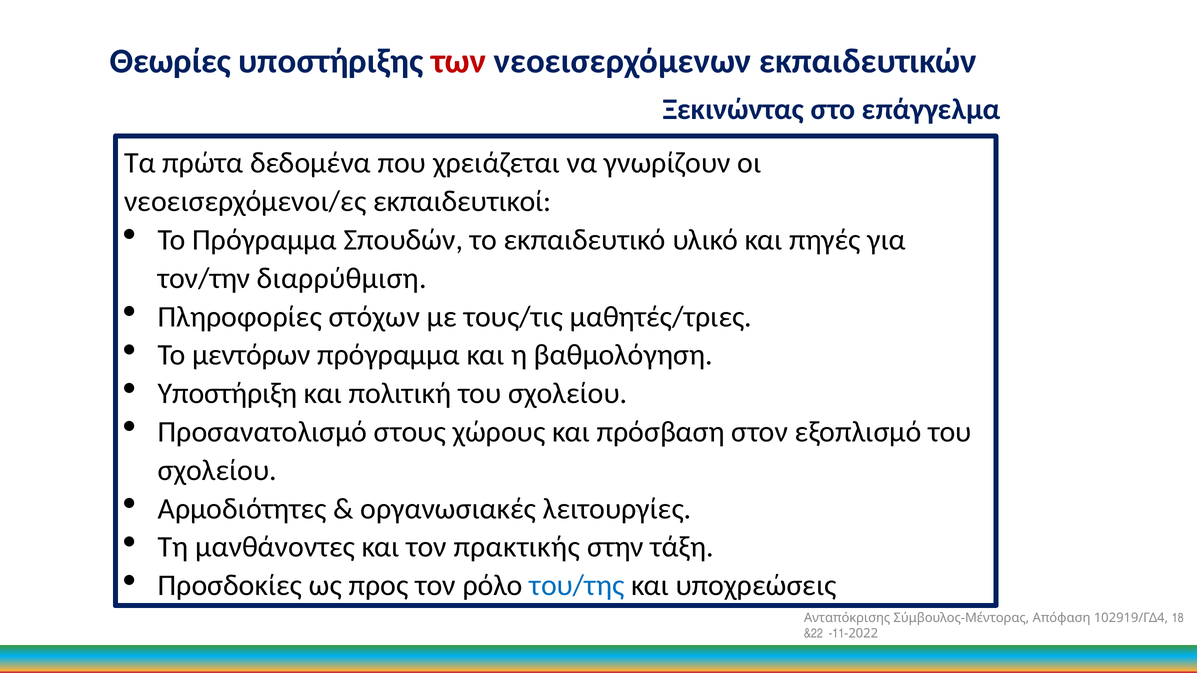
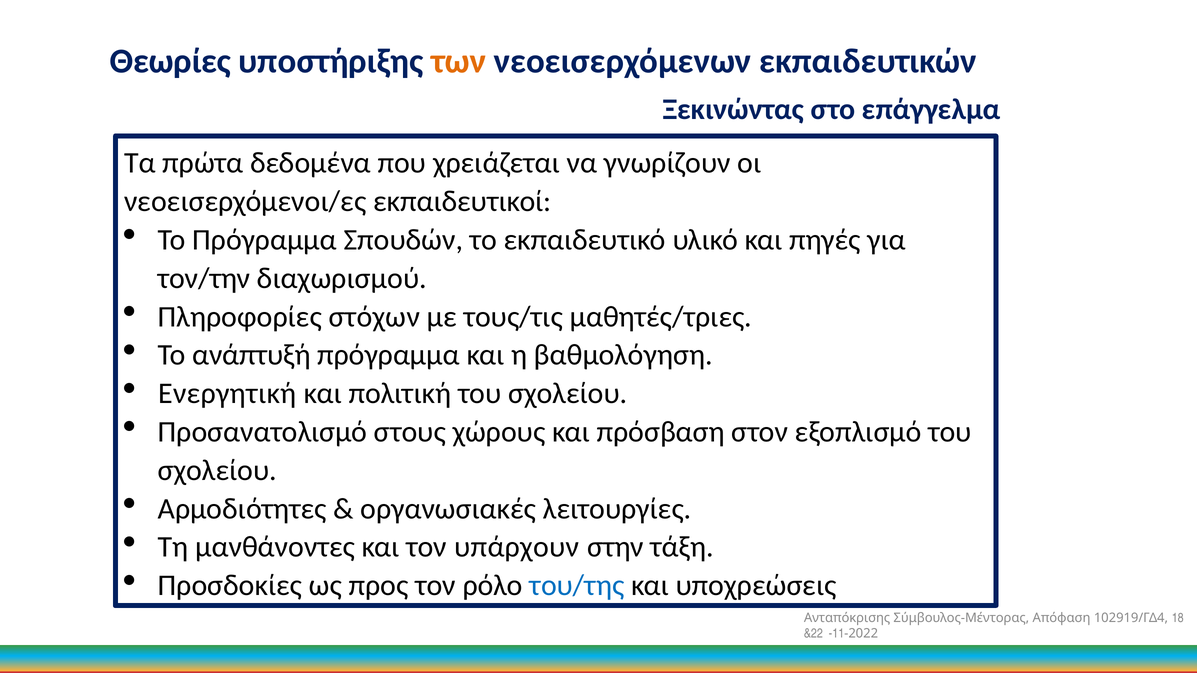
των colour: red -> orange
διαρρύθμιση: διαρρύθμιση -> διαχωρισμού
μεντόρων: μεντόρων -> ανάπτυξή
Υποστήριξη: Υποστήριξη -> Ενεργητική
πρακτικής: πρακτικής -> υπάρχουν
